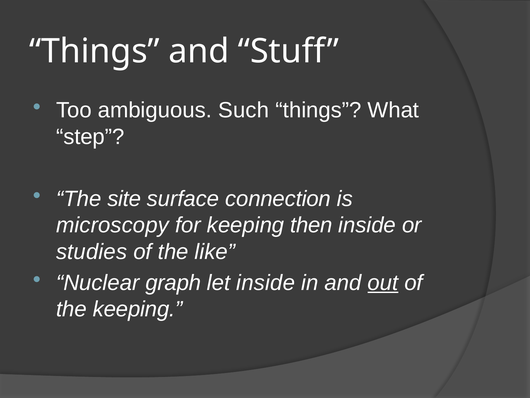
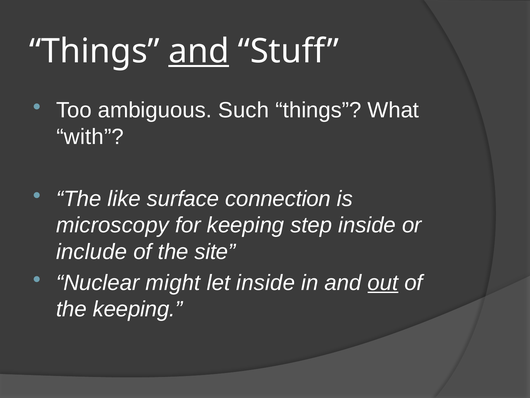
and at (199, 51) underline: none -> present
step: step -> with
site: site -> like
then: then -> step
studies: studies -> include
like: like -> site
graph: graph -> might
